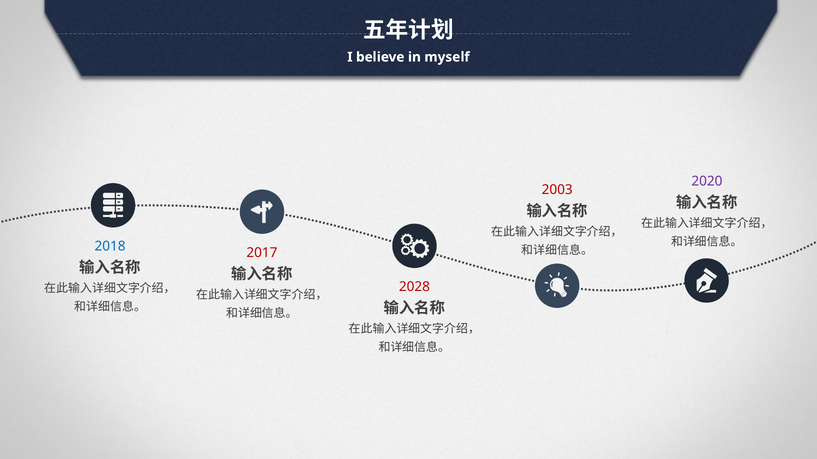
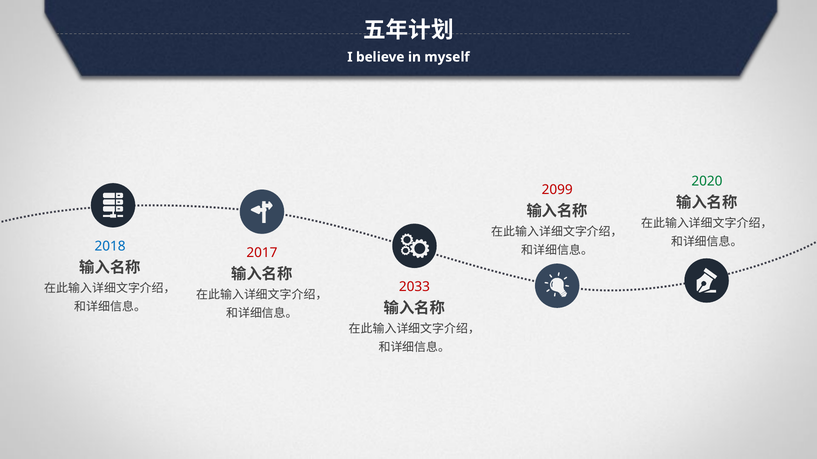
2020 colour: purple -> green
2003: 2003 -> 2099
2028: 2028 -> 2033
